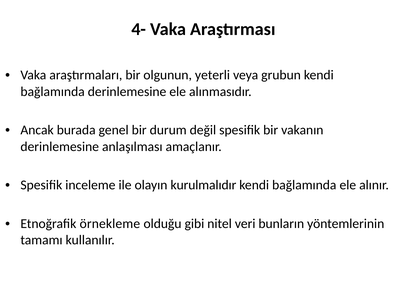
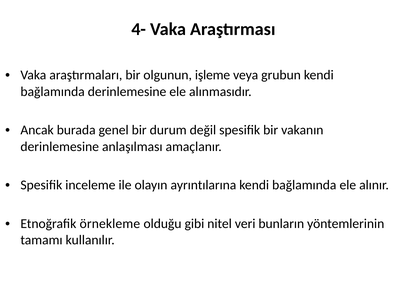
yeterli: yeterli -> işleme
kurulmalıdır: kurulmalıdır -> ayrıntılarına
